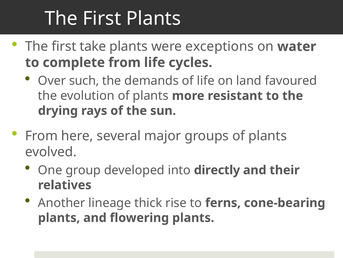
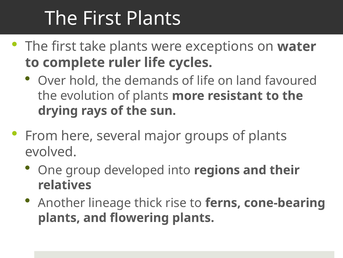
complete from: from -> ruler
such: such -> hold
directly: directly -> regions
